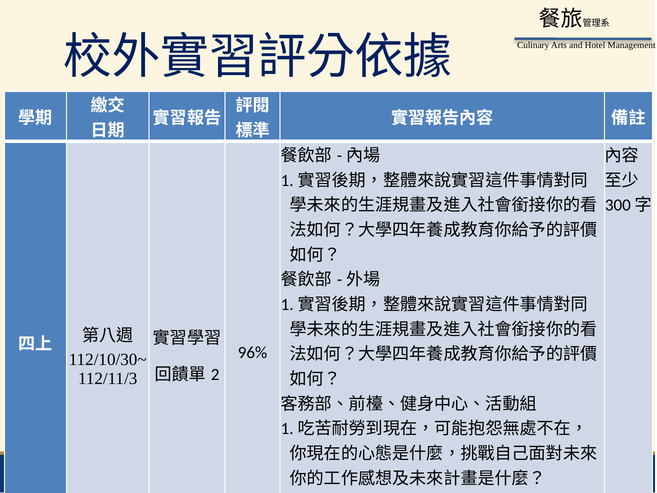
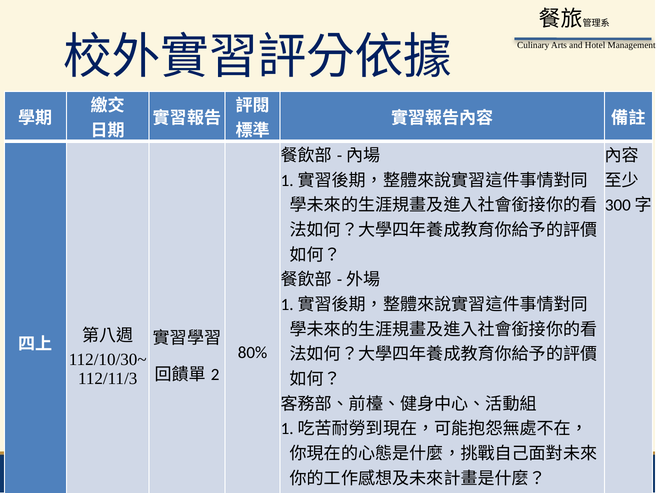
96%: 96% -> 80%
